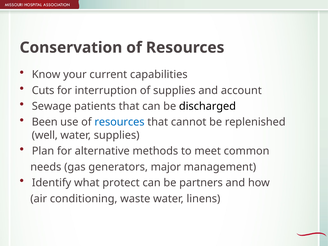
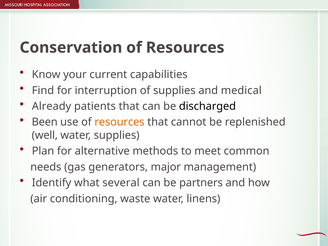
Cuts: Cuts -> Find
account: account -> medical
Sewage: Sewage -> Already
resources at (119, 122) colour: blue -> orange
protect: protect -> several
